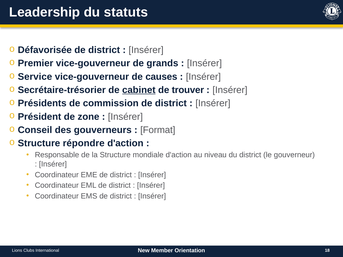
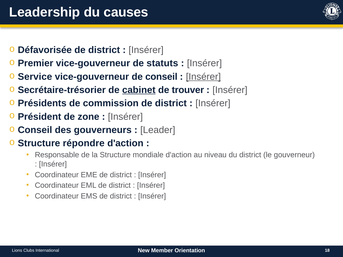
statuts: statuts -> causes
grands: grands -> statuts
de causes: causes -> conseil
Insérer at (203, 77) underline: none -> present
Format: Format -> Leader
